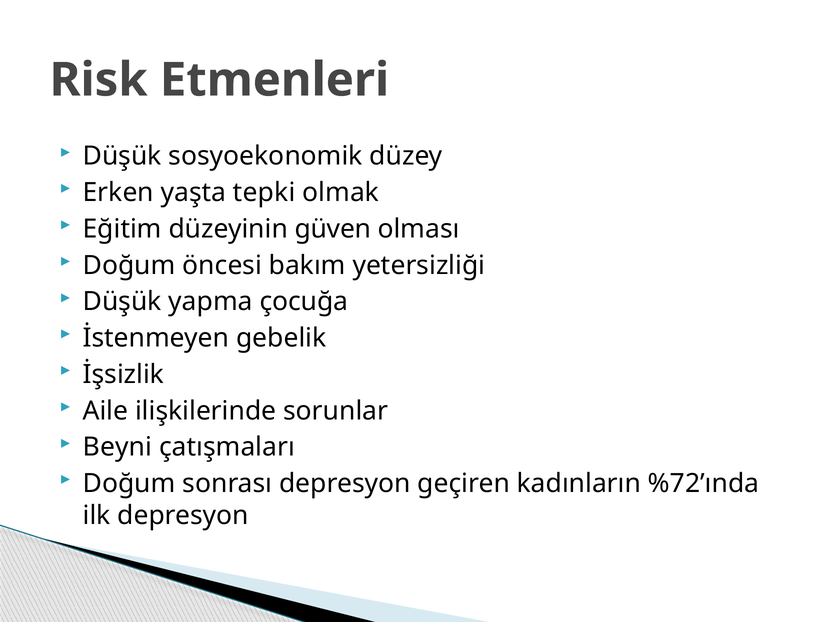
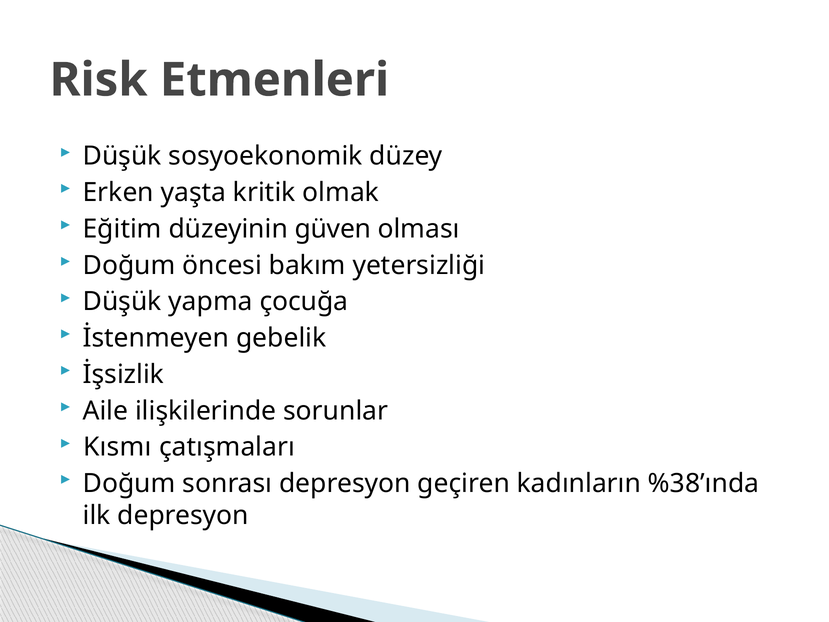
tepki: tepki -> kritik
Beyni: Beyni -> Kısmı
%72’ında: %72’ında -> %38’ında
